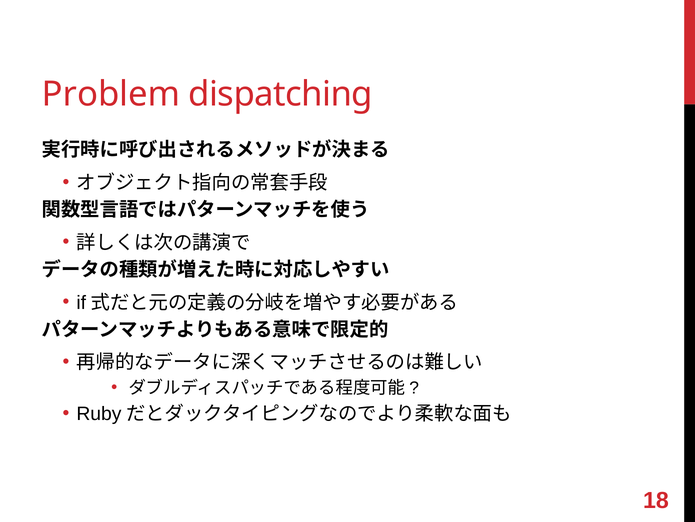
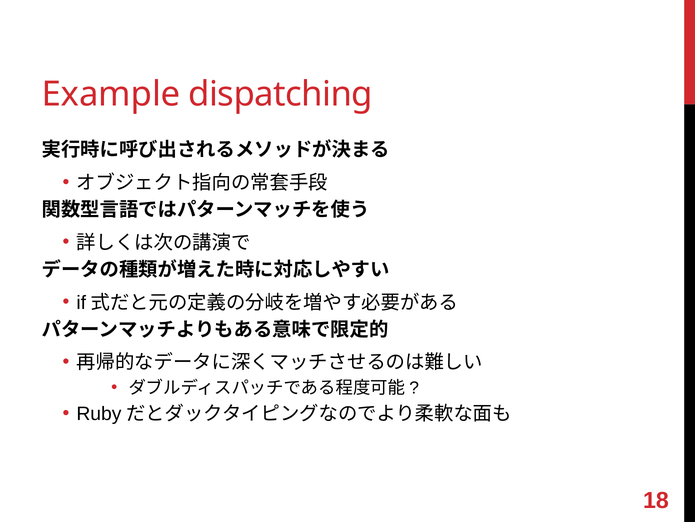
Problem: Problem -> Example
